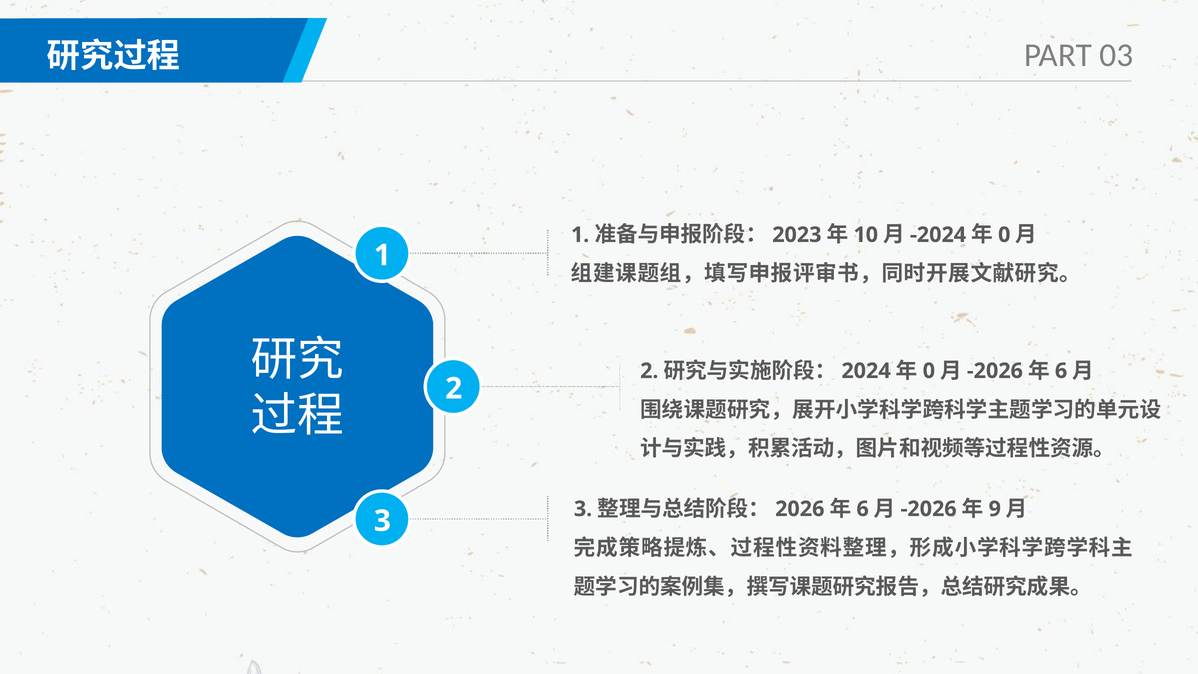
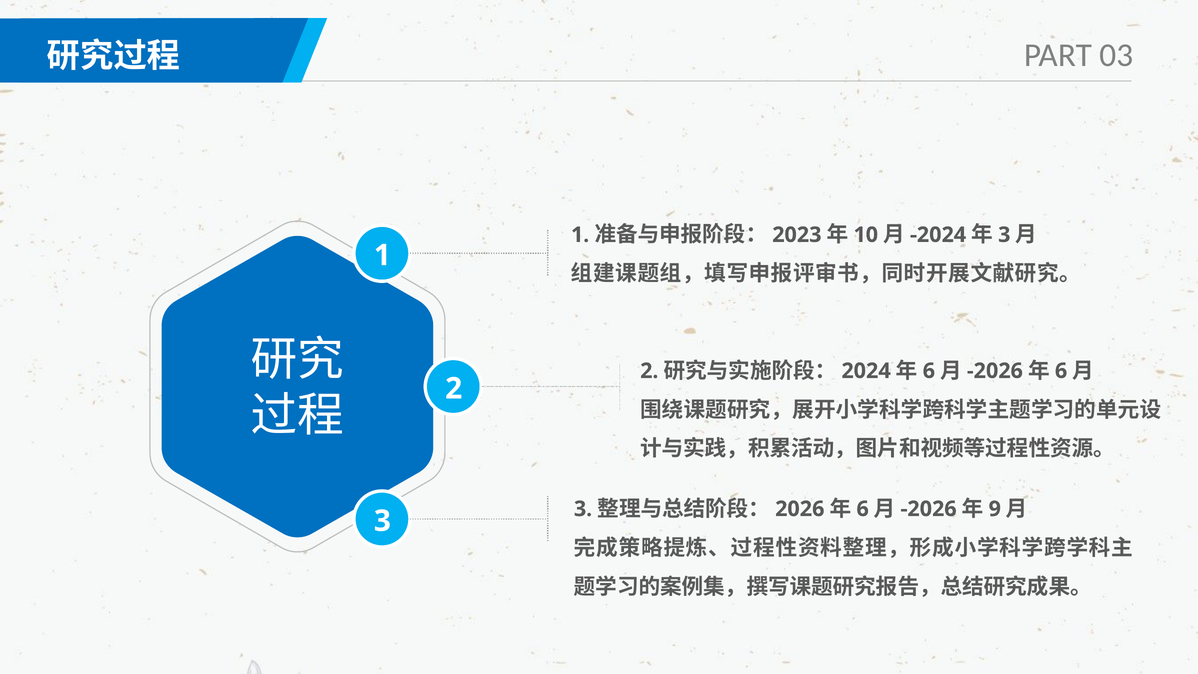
0 at (1004, 235): 0 -> 3
0 at (929, 371): 0 -> 6
